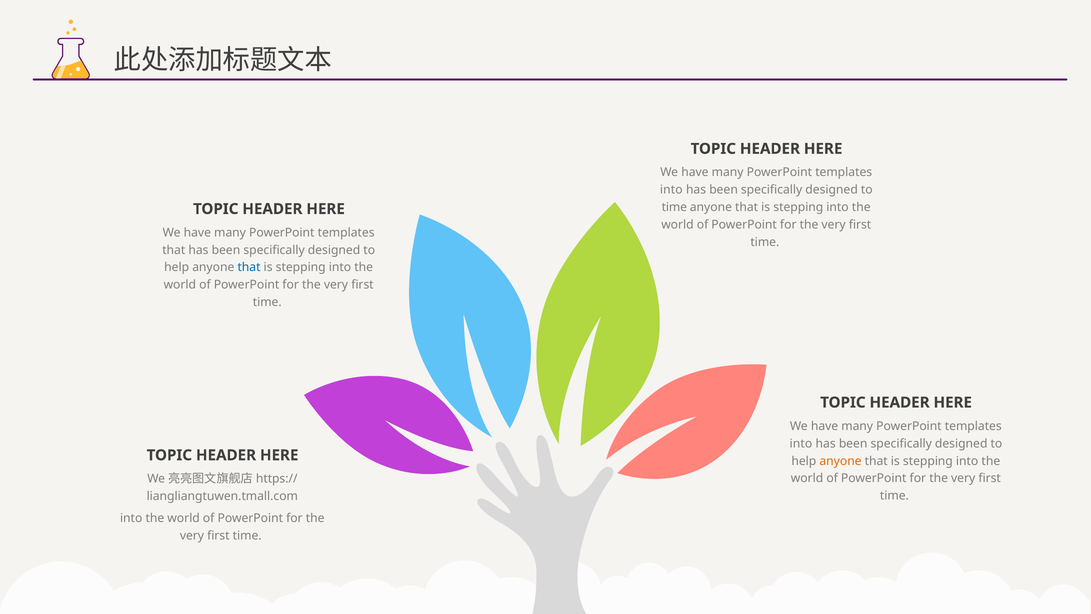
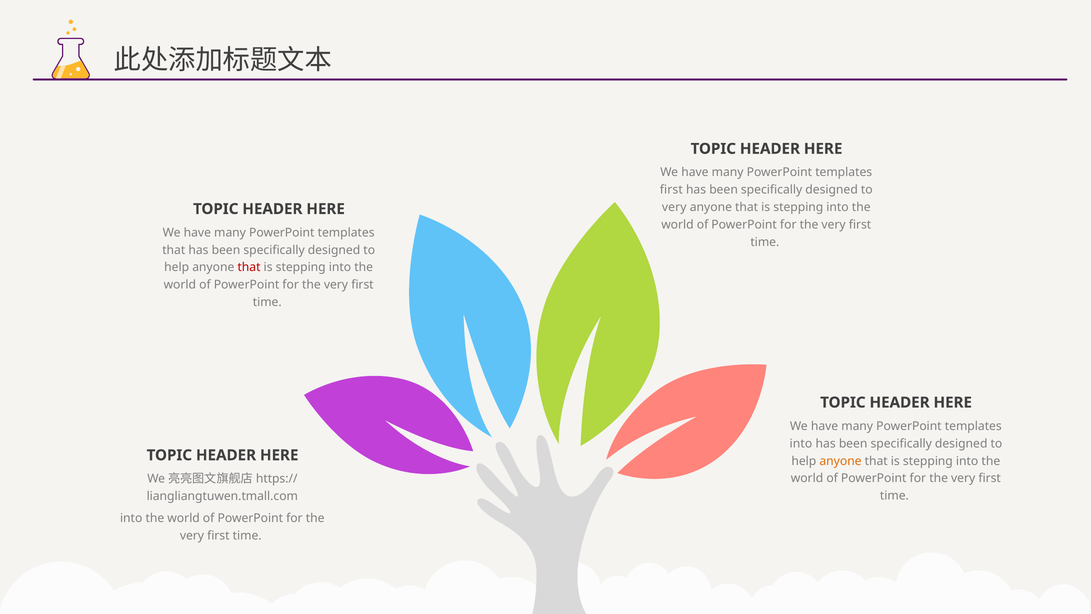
into at (671, 190): into -> first
time at (674, 207): time -> very
that at (249, 267) colour: blue -> red
